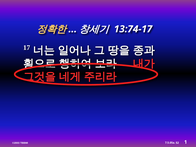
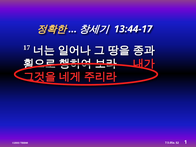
13:74-17: 13:74-17 -> 13:44-17
